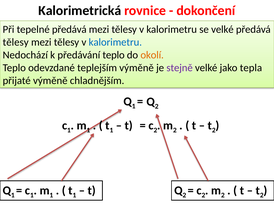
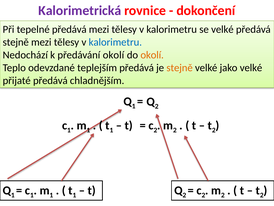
Kalorimetrická colour: black -> purple
tělesy at (16, 42): tělesy -> stejně
předávání teplo: teplo -> okolí
teplejším výměně: výměně -> předává
stejně at (180, 68) colour: purple -> orange
jako tepla: tepla -> velké
přijaté výměně: výměně -> předává
